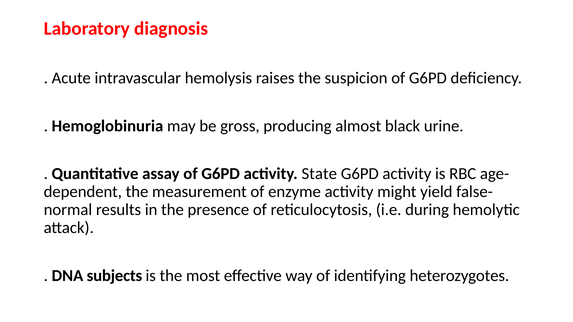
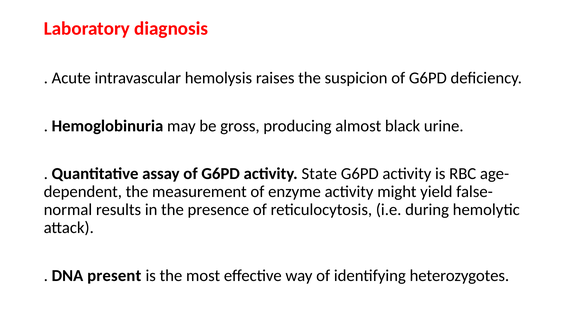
subjects: subjects -> present
